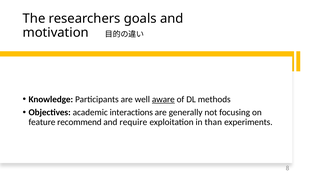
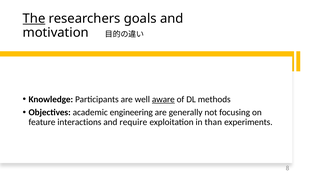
The underline: none -> present
interactions: interactions -> engineering
recommend: recommend -> interactions
